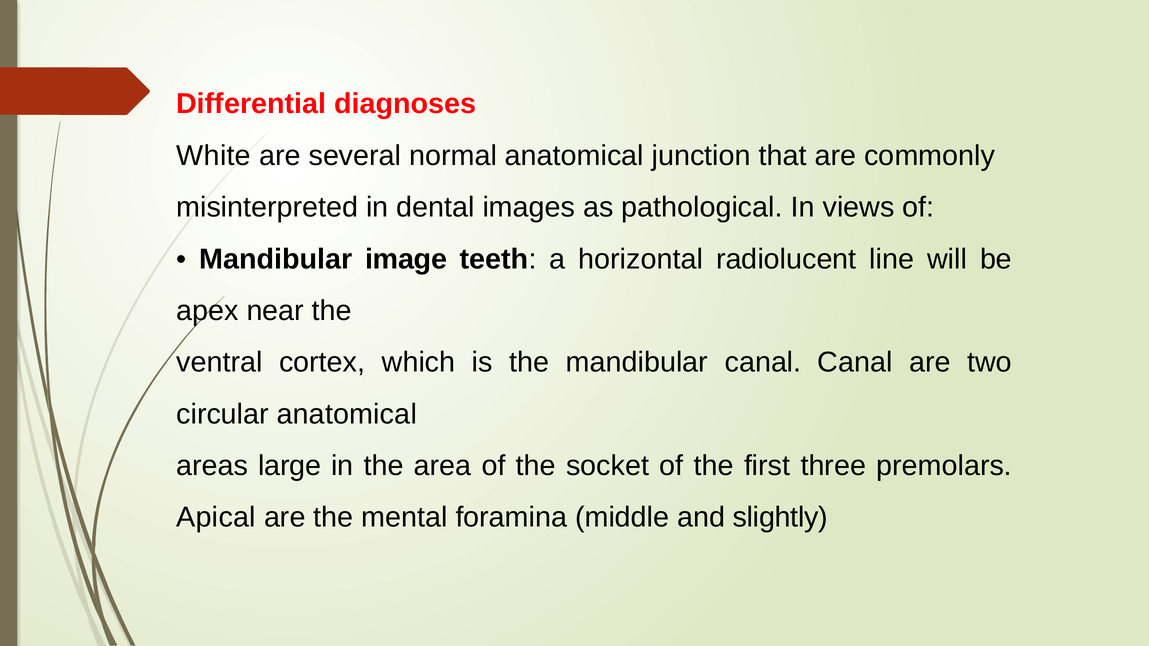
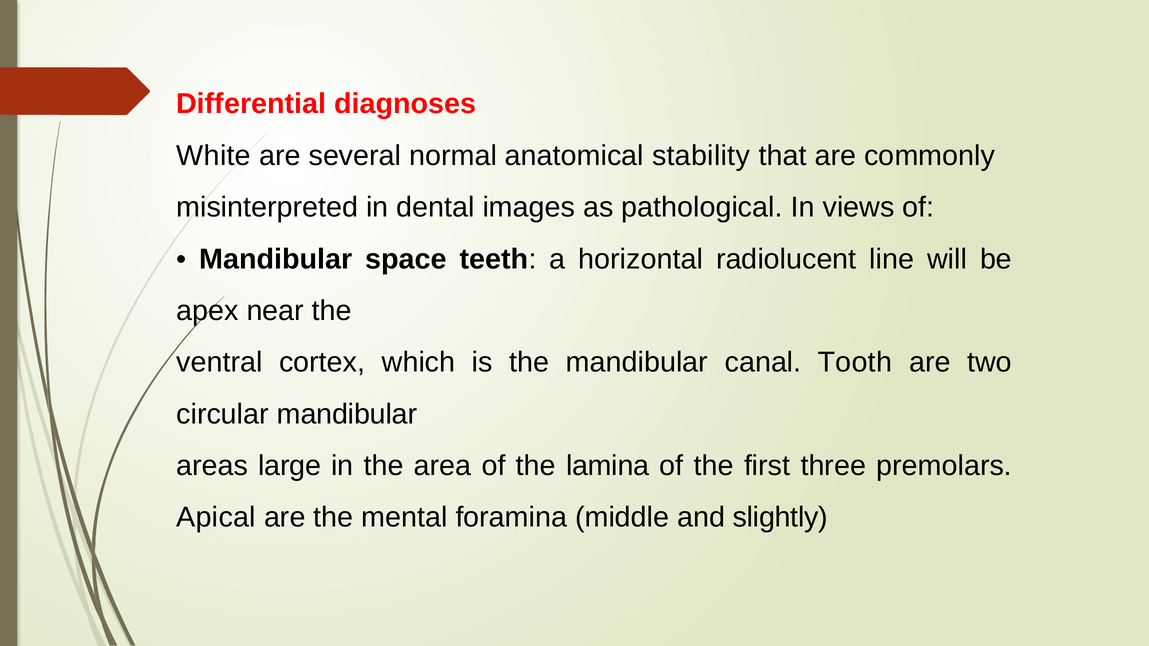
junction: junction -> stability
image: image -> space
canal Canal: Canal -> Tooth
circular anatomical: anatomical -> mandibular
socket: socket -> lamina
